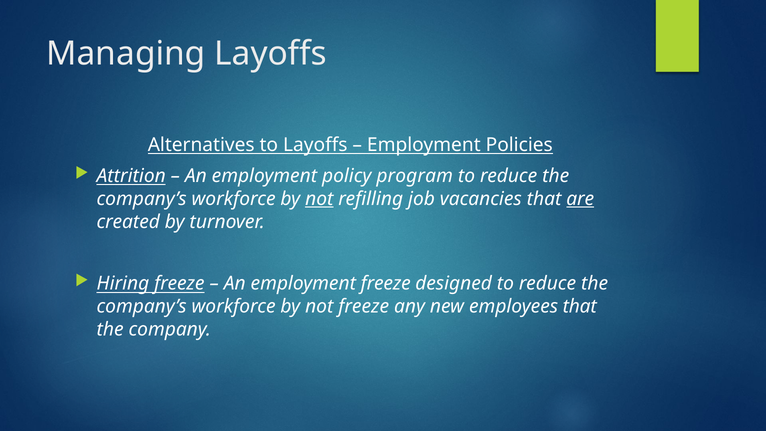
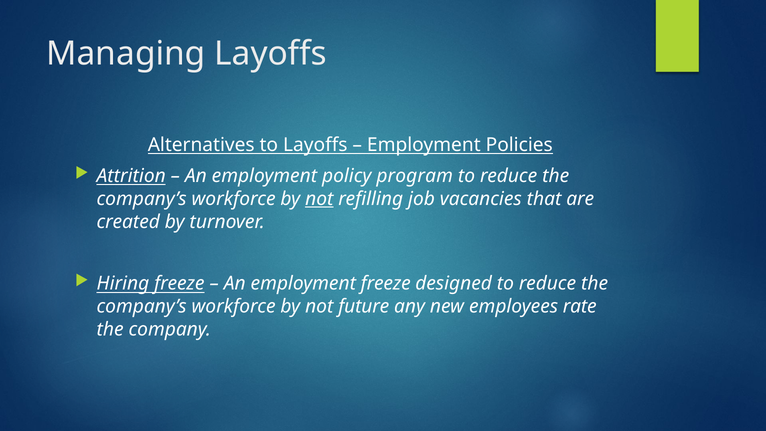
are underline: present -> none
not freeze: freeze -> future
employees that: that -> rate
